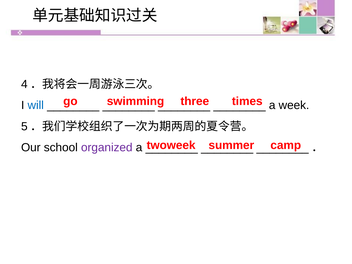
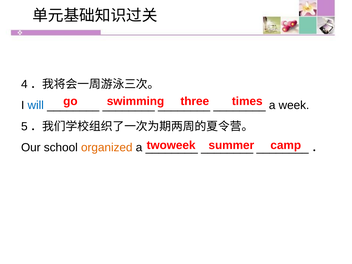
organized colour: purple -> orange
